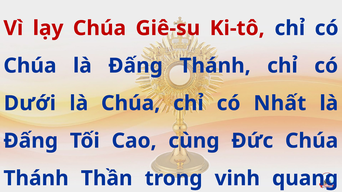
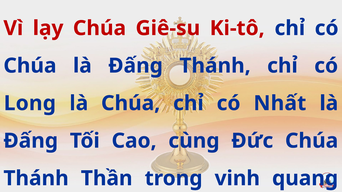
Dưới: Dưới -> Long
